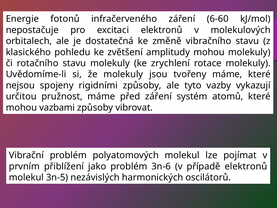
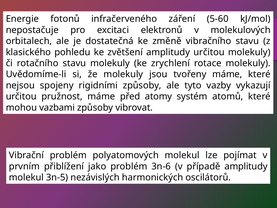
6-60: 6-60 -> 5-60
amplitudy mohou: mohou -> určitou
před záření: záření -> atomy
případě elektronů: elektronů -> amplitudy
